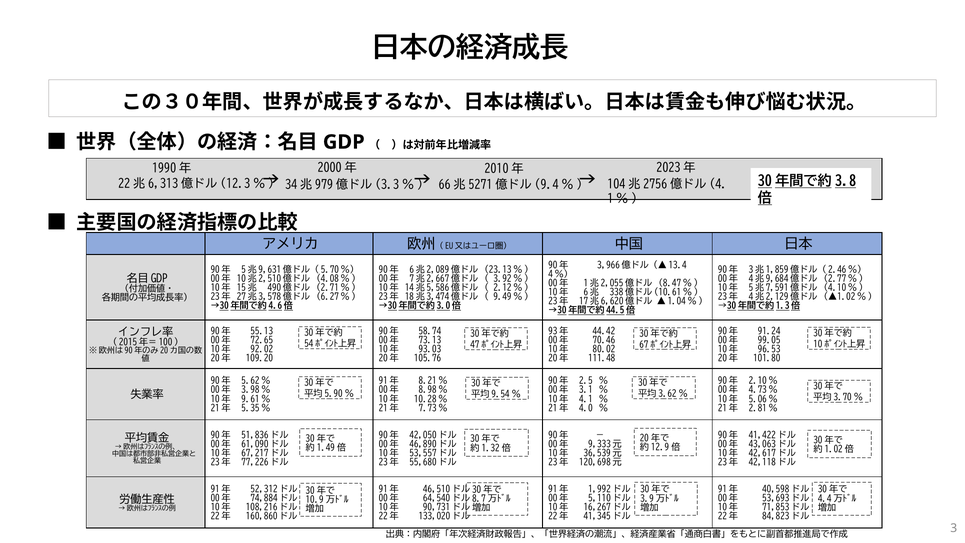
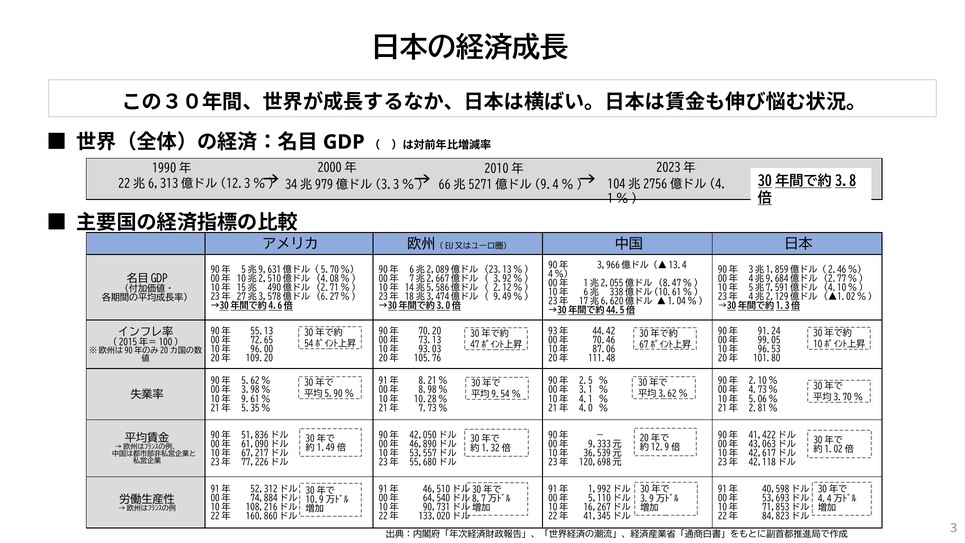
58.74: 58.74 -> 70.20
92.02: 92.02 -> 96.00
80.02: 80.02 -> 87.06
